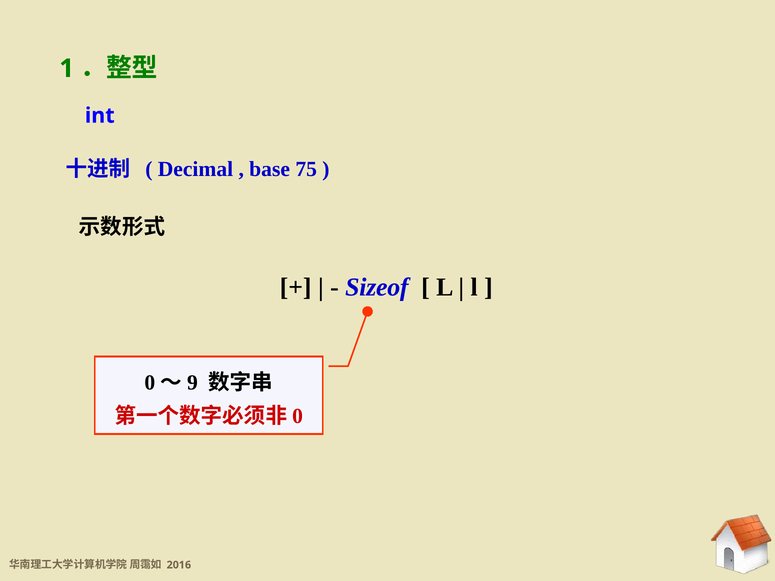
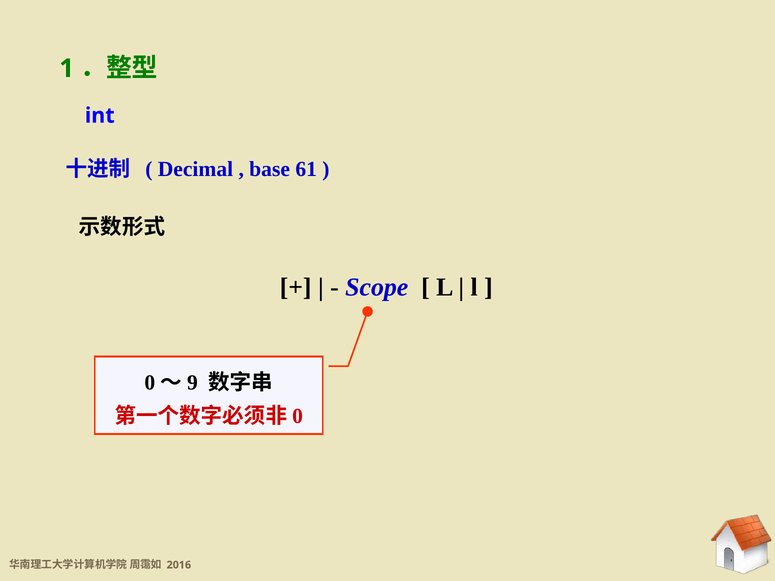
75: 75 -> 61
Sizeof: Sizeof -> Scope
